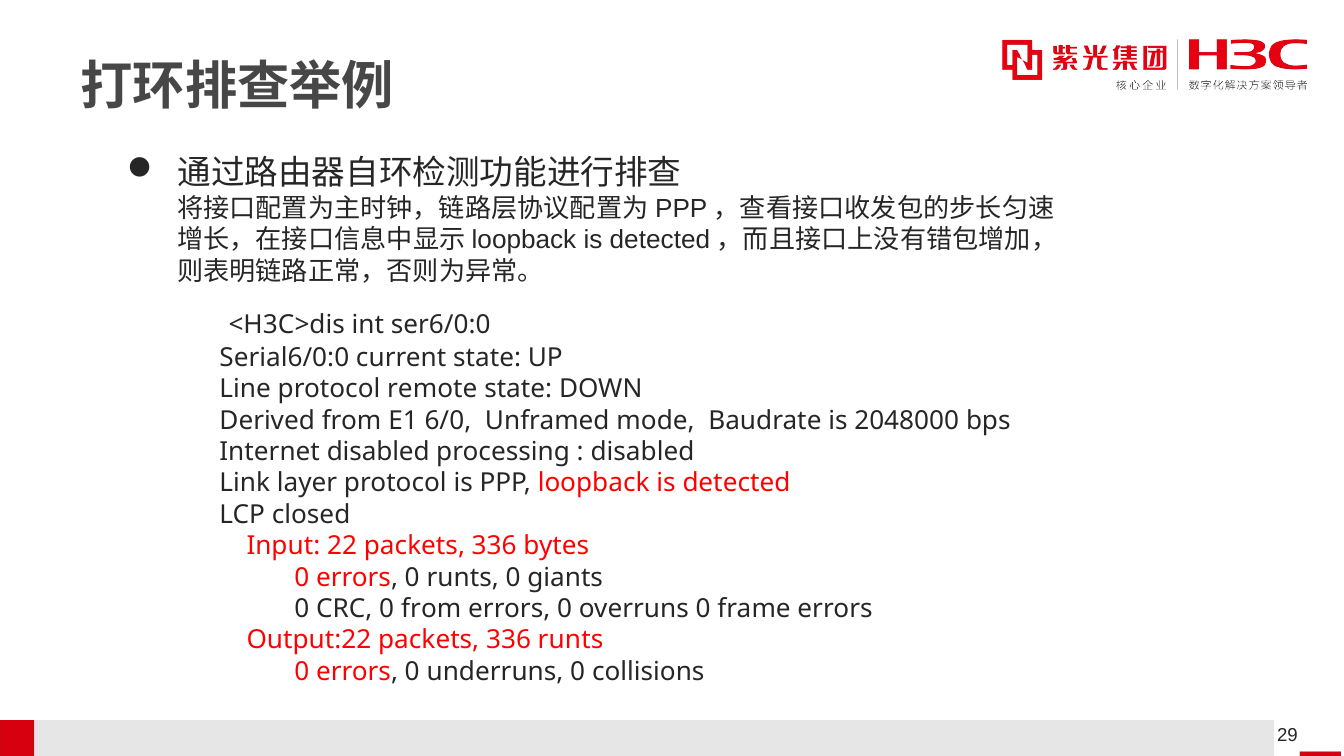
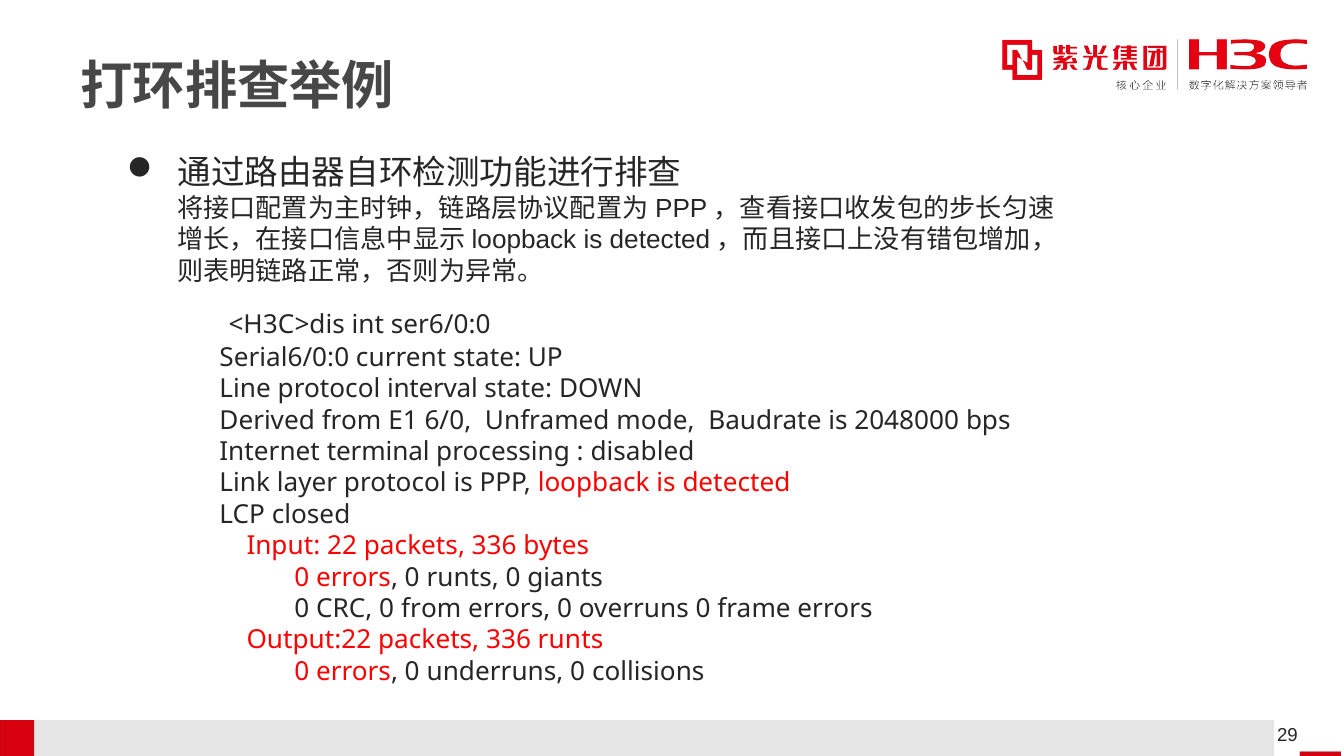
remote: remote -> interval
Internet disabled: disabled -> terminal
